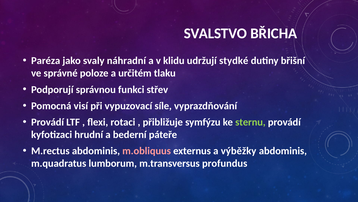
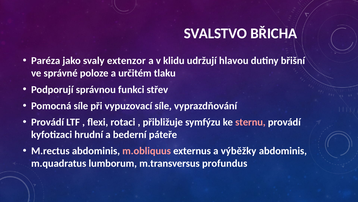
náhradní: náhradní -> extenzor
stydké: stydké -> hlavou
Pomocná visí: visí -> síle
sternu colour: light green -> pink
